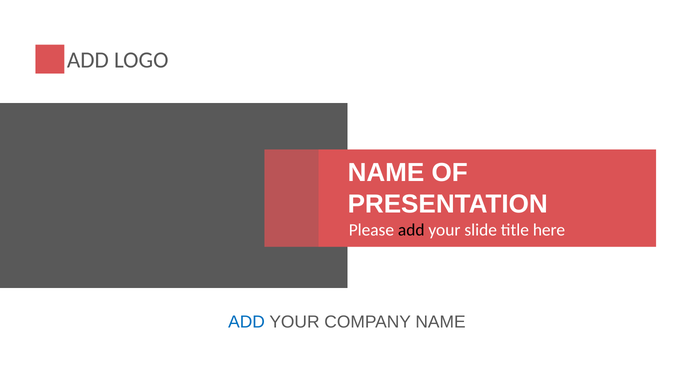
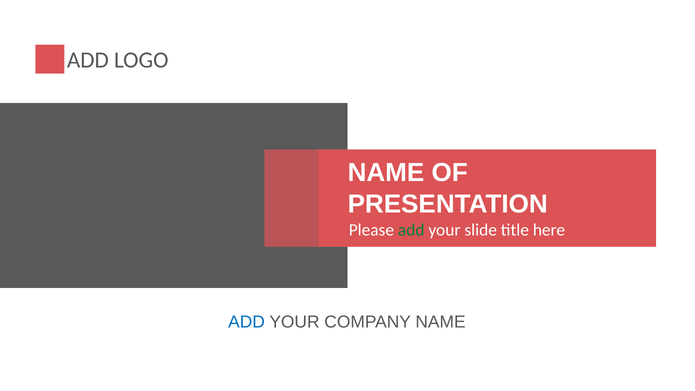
add at (411, 230) colour: black -> green
